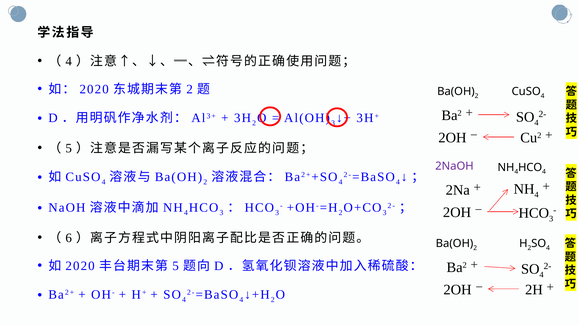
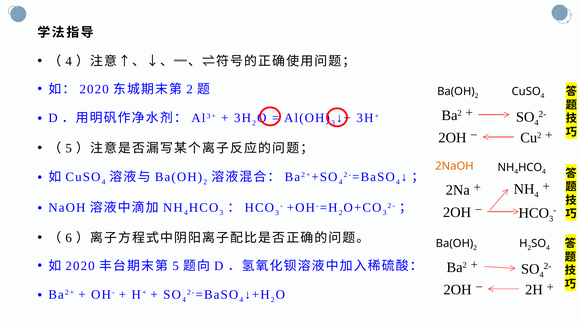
2NaOH colour: purple -> orange
